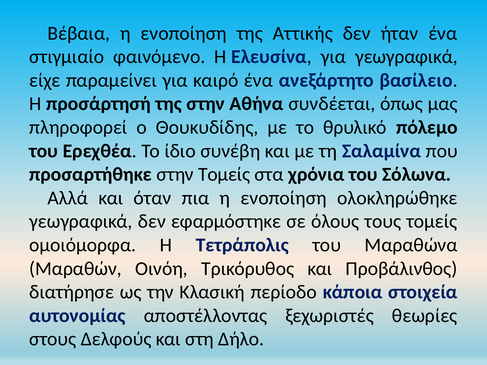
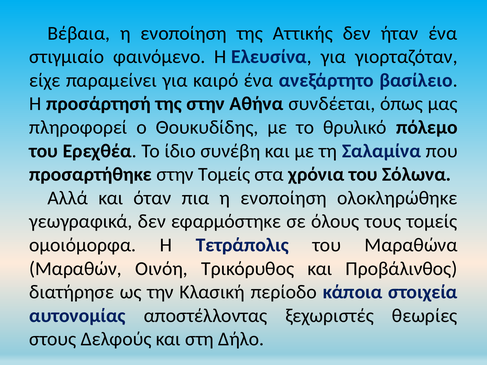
για γεωγραφικά: γεωγραφικά -> γιορταζόταν
